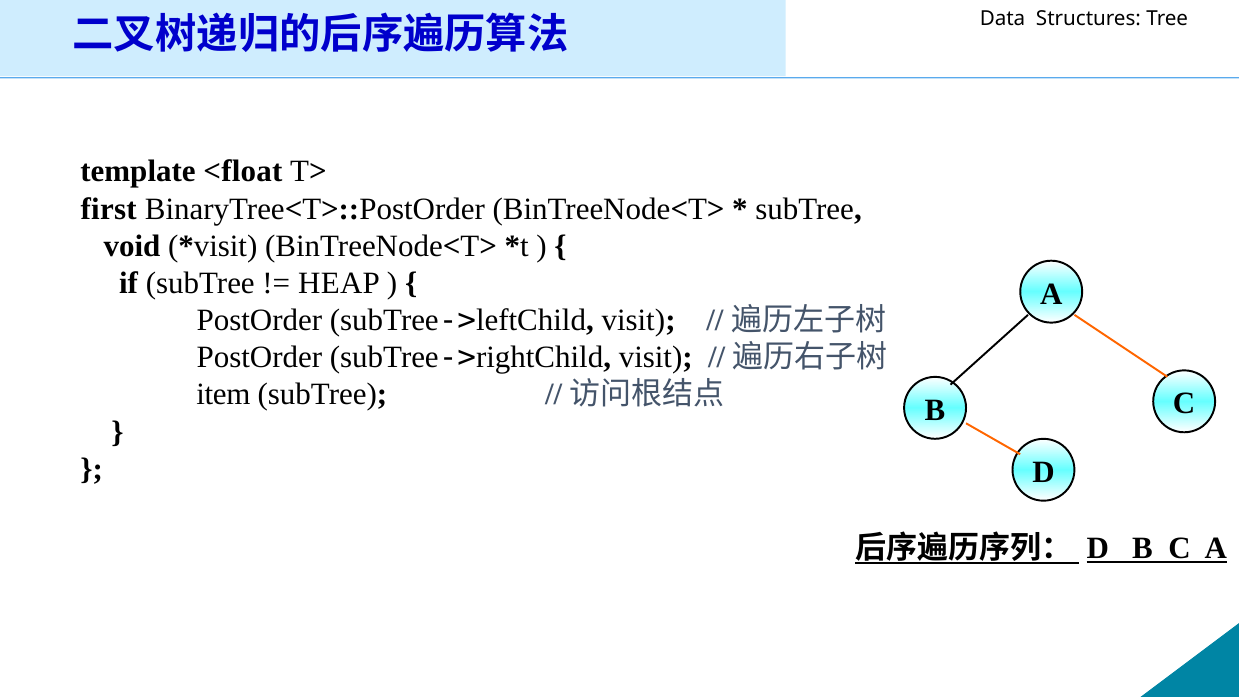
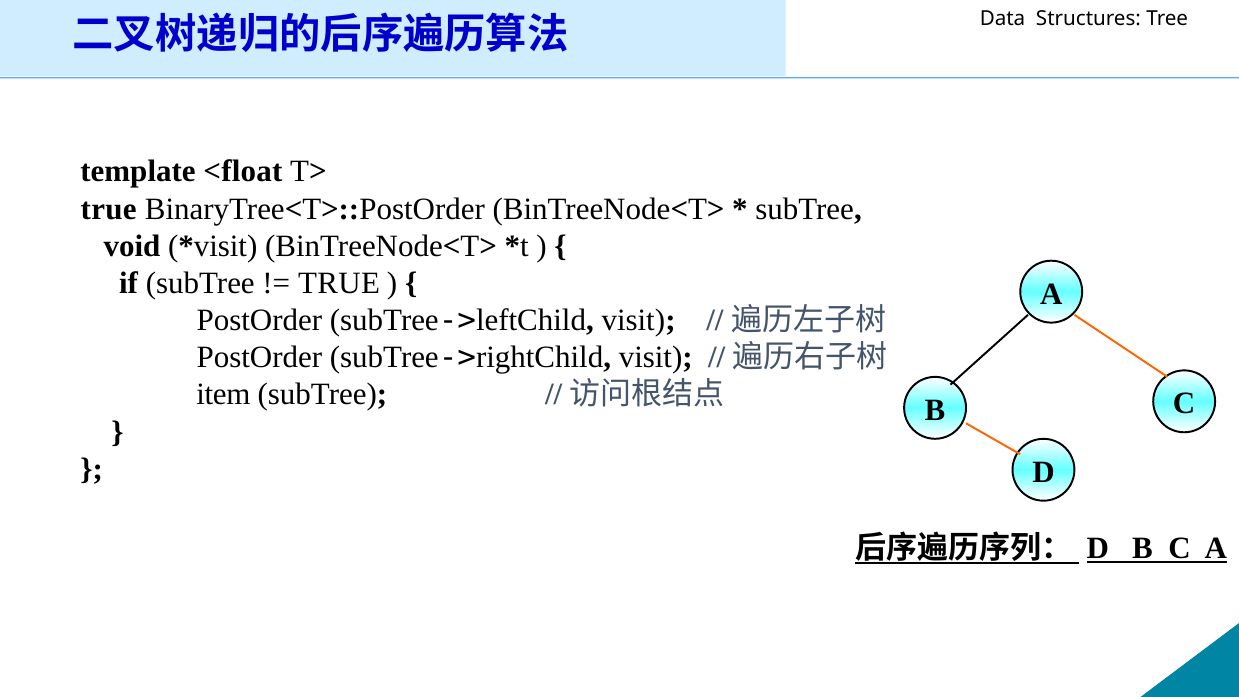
first at (109, 209): first -> true
HEAP at (339, 283): HEAP -> TRUE
